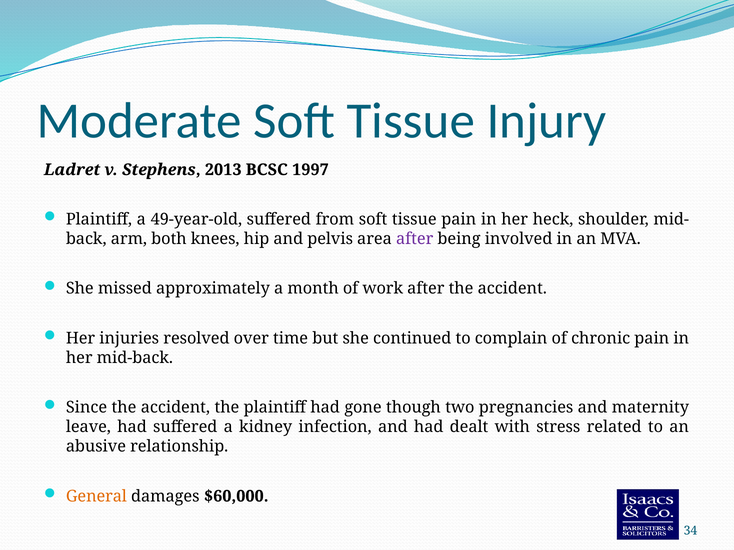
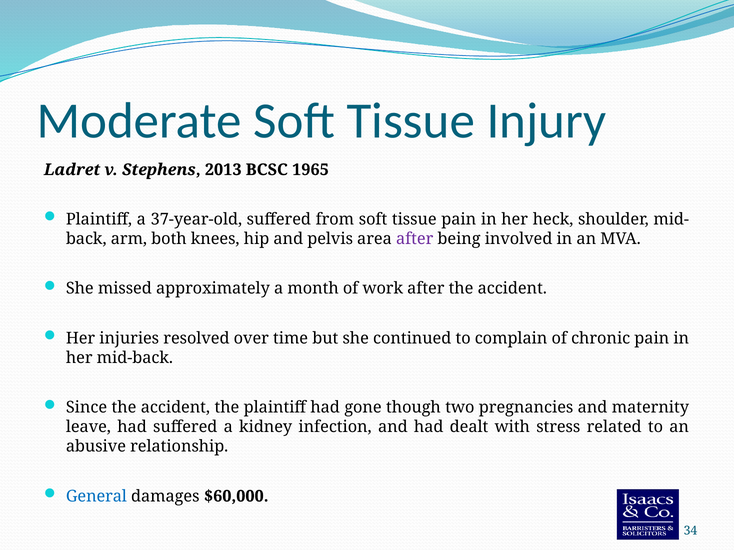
1997: 1997 -> 1965
49-year-old: 49-year-old -> 37-year-old
General colour: orange -> blue
